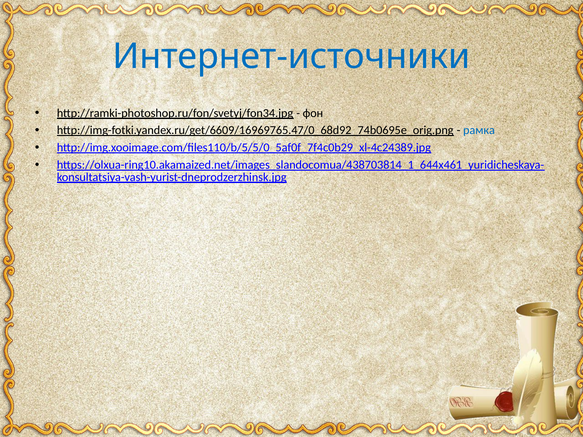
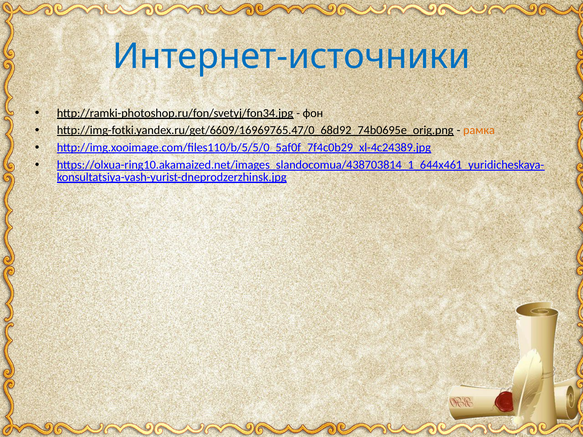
рамка colour: blue -> orange
